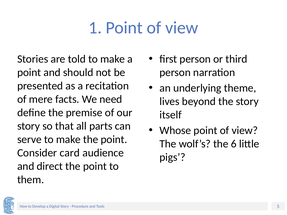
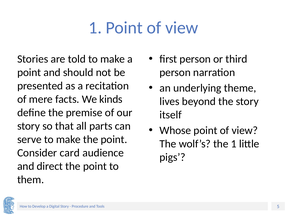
need: need -> kinds
the 6: 6 -> 1
